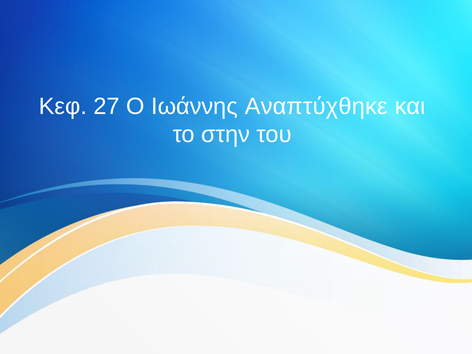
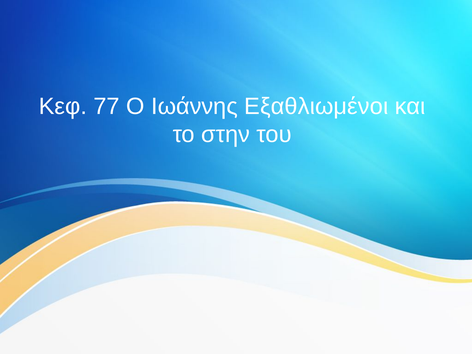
27: 27 -> 77
Αναπτύχθηκε: Αναπτύχθηκε -> Εξαθλιωμένοι
